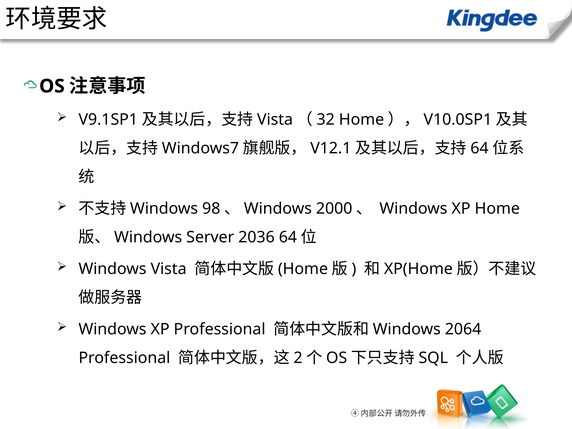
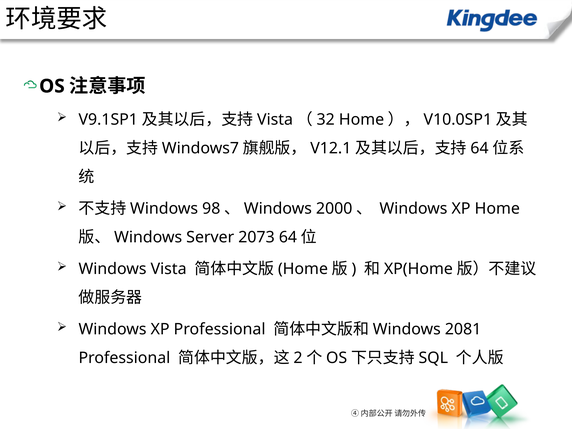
2036: 2036 -> 2073
2064: 2064 -> 2081
